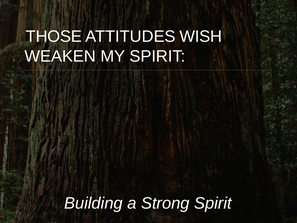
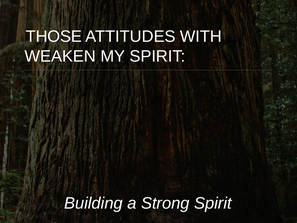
WISH: WISH -> WITH
